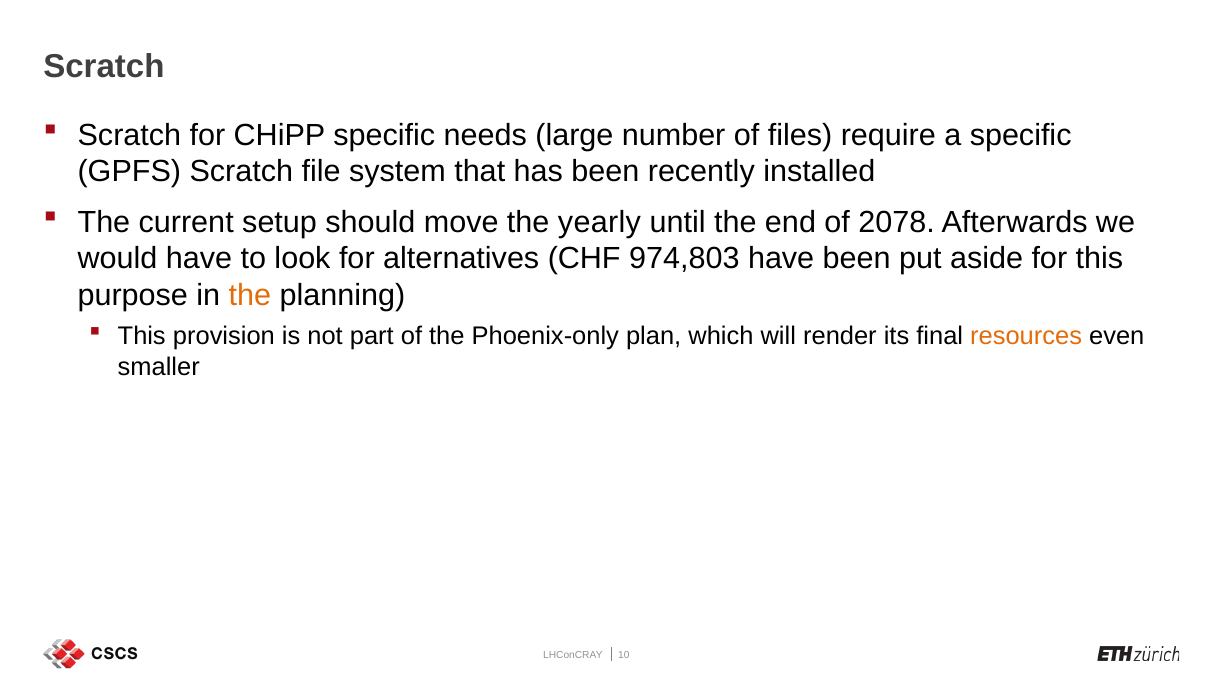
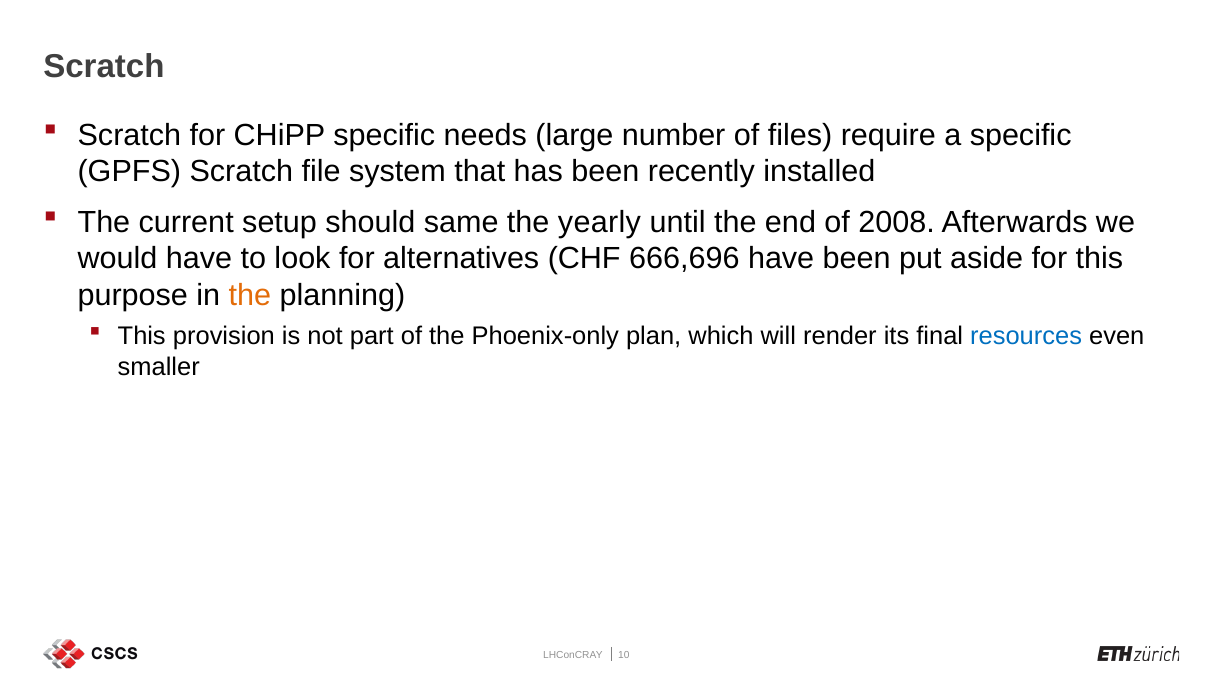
move: move -> same
2078: 2078 -> 2008
974,803: 974,803 -> 666,696
resources colour: orange -> blue
